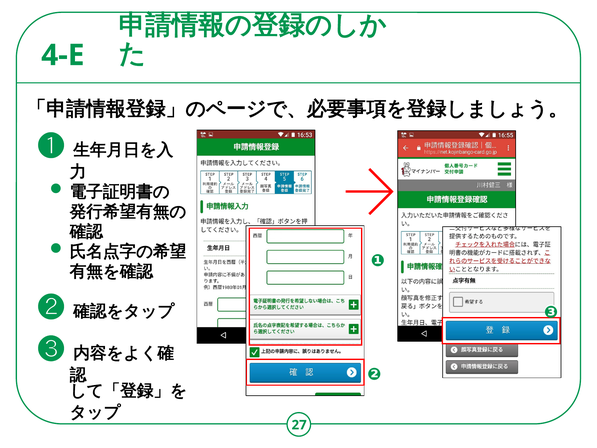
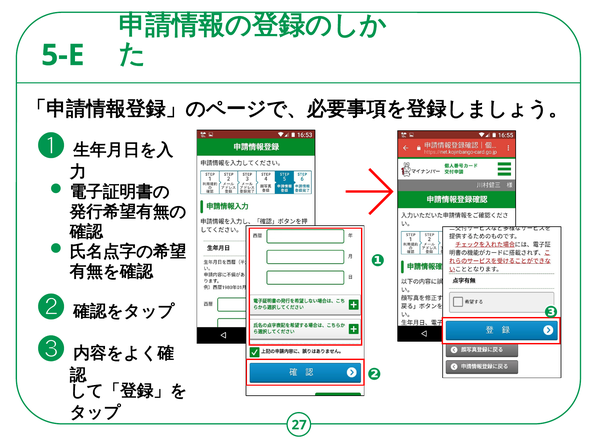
4-E: 4-E -> 5-E
